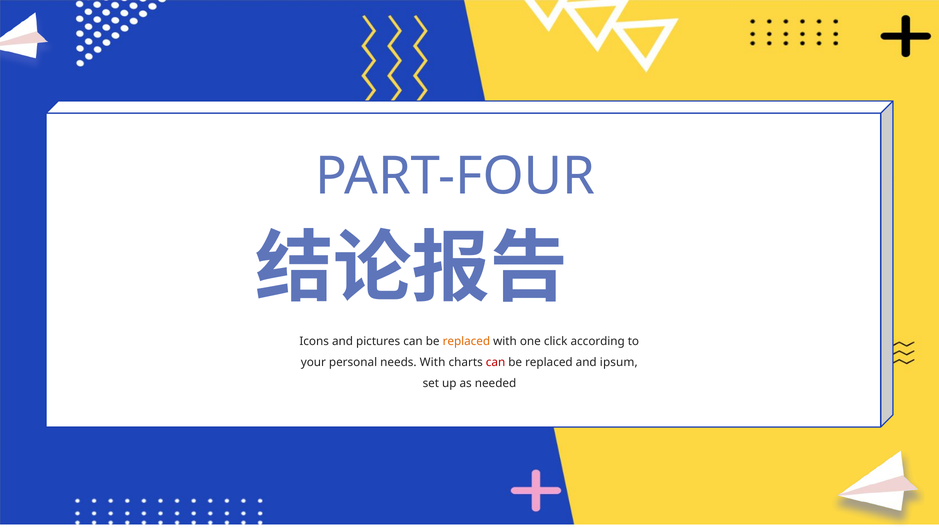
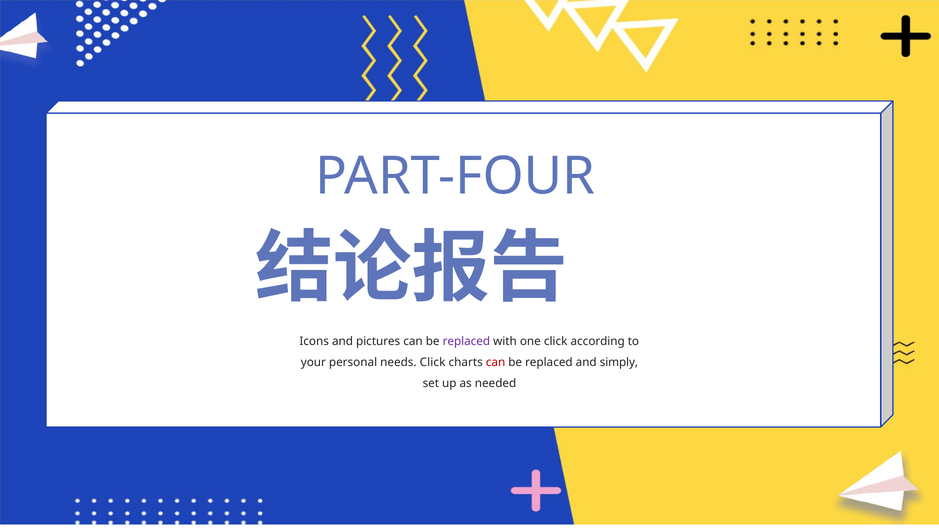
replaced at (466, 341) colour: orange -> purple
needs With: With -> Click
ipsum: ipsum -> simply
